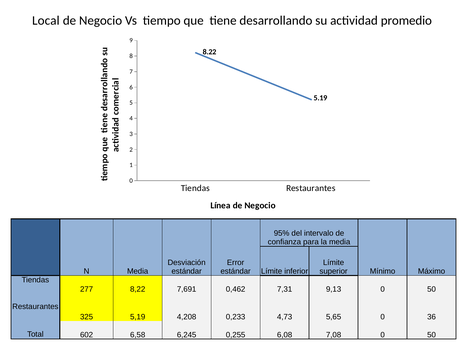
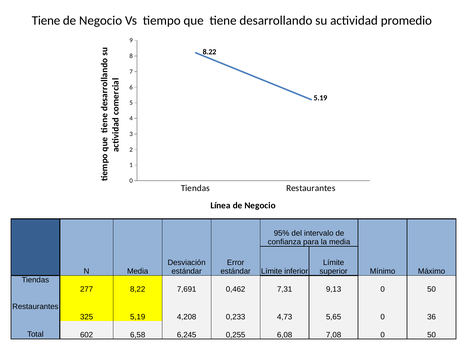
Local at (46, 20): Local -> Tiene
